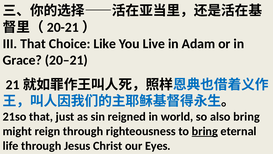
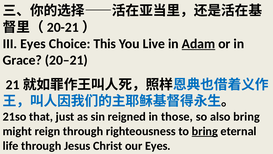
III That: That -> Eyes
Like: Like -> This
Adam underline: none -> present
world: world -> those
